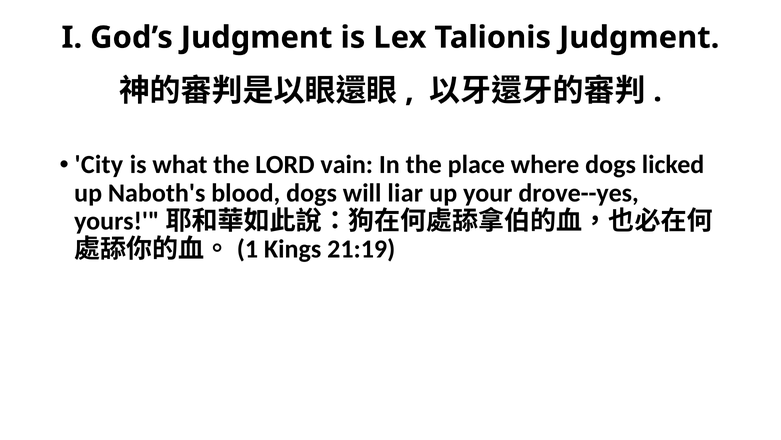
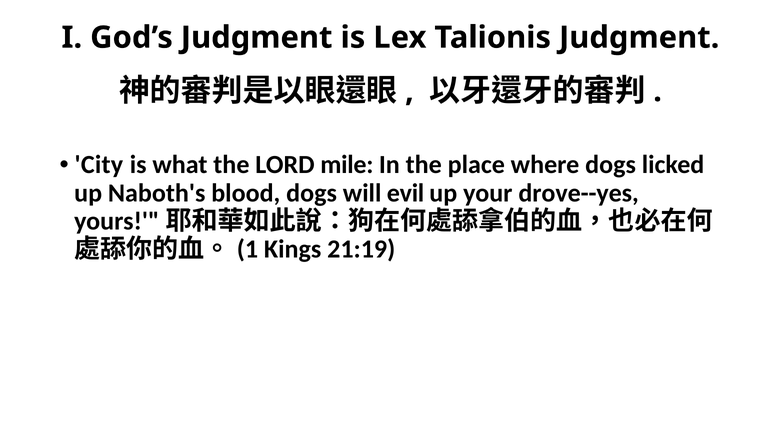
vain: vain -> mile
liar: liar -> evil
